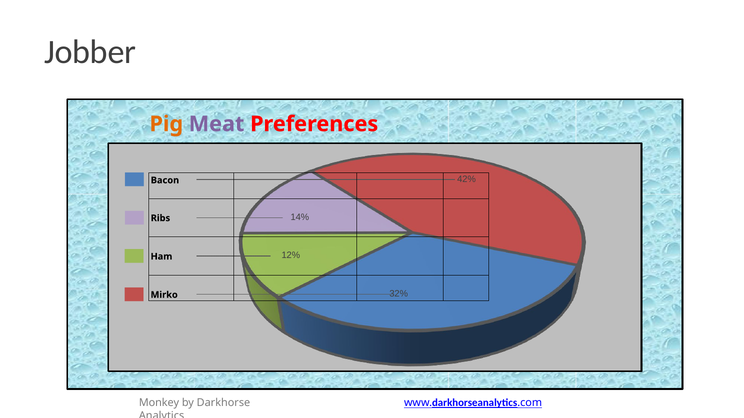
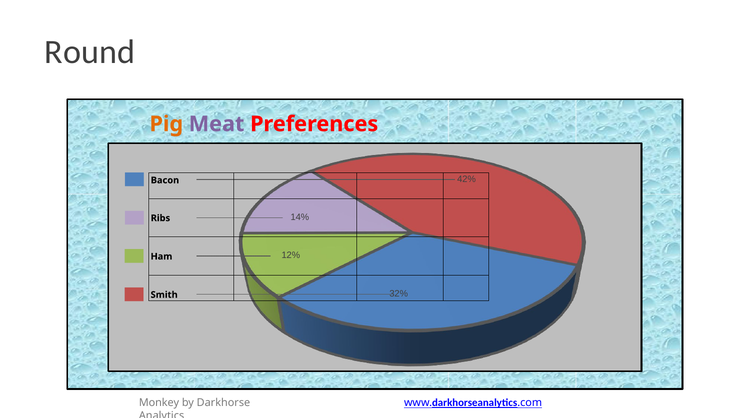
Jobber: Jobber -> Round
Mirko: Mirko -> Smith
